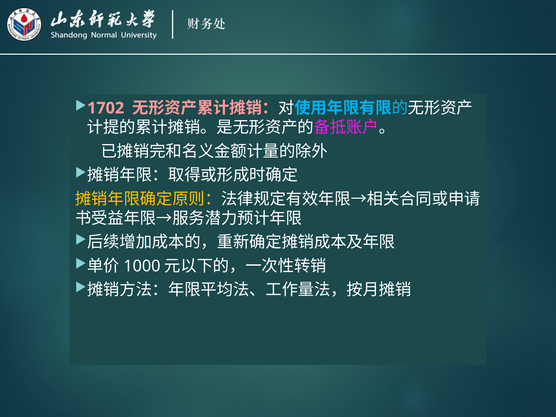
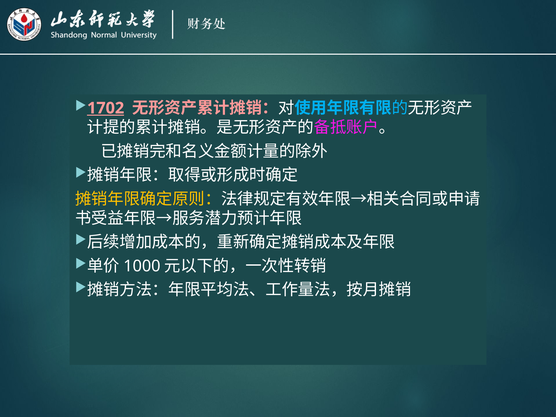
1702 underline: none -> present
